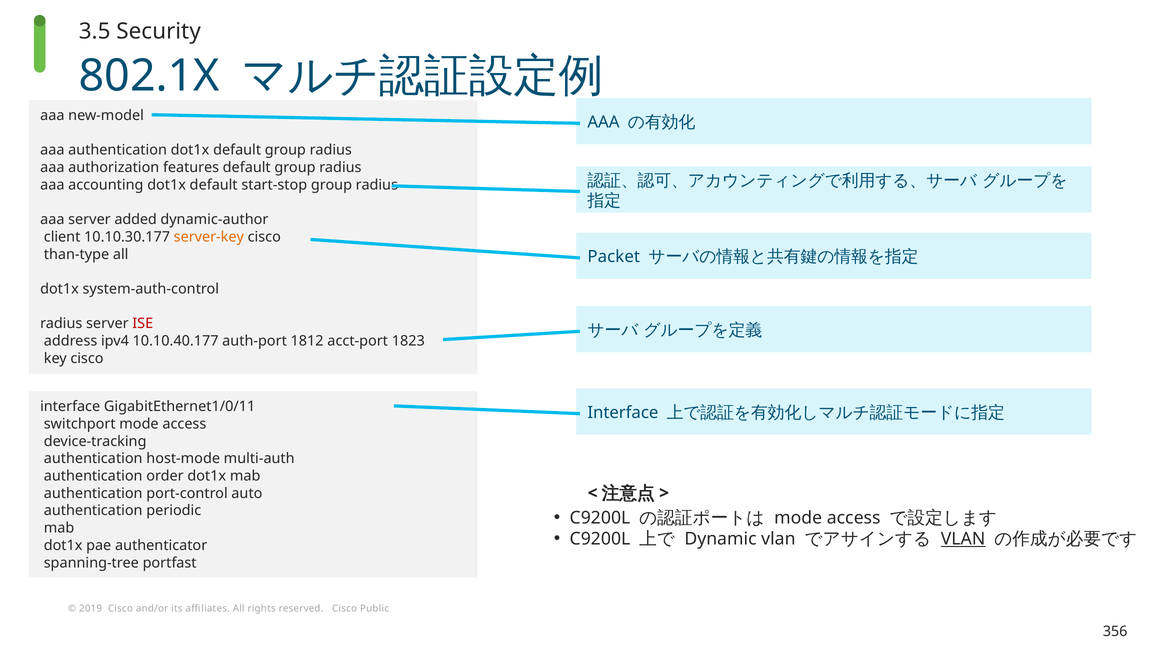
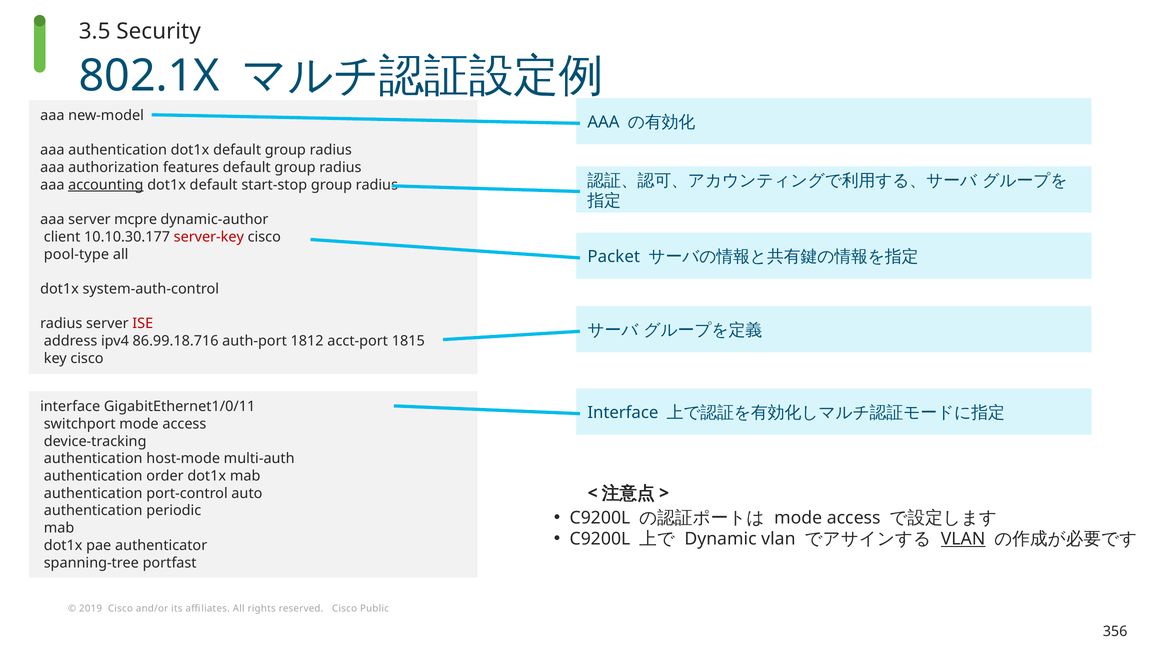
accounting underline: none -> present
added: added -> mcpre
server-key colour: orange -> red
than-type: than-type -> pool-type
10.10.40.177: 10.10.40.177 -> 86.99.18.716
1823: 1823 -> 1815
